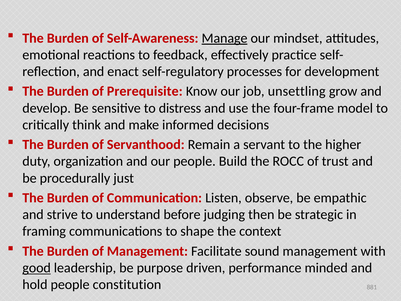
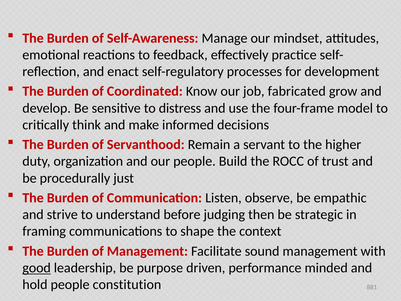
Manage underline: present -> none
Prerequisite: Prerequisite -> Coordinated
unsettling: unsettling -> fabricated
